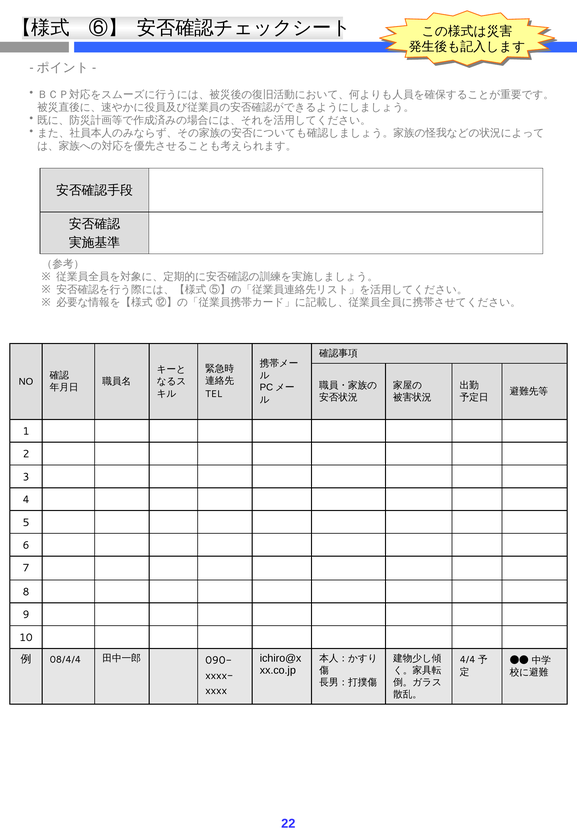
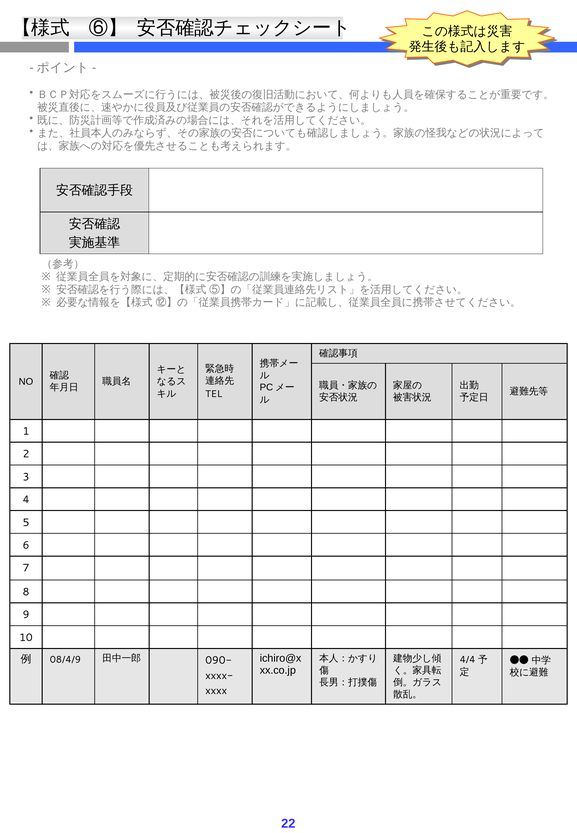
08/4/4: 08/4/4 -> 08/4/9
